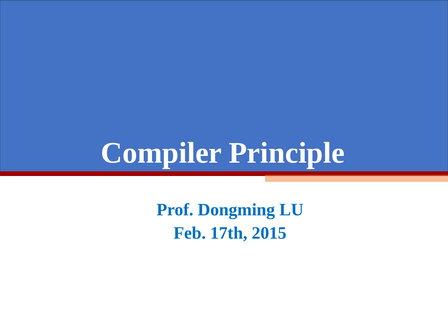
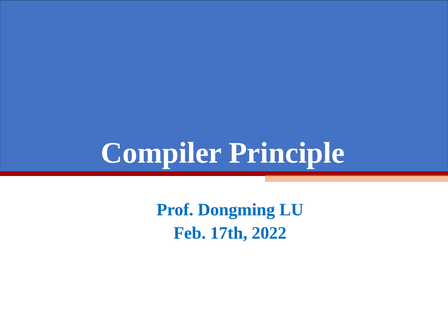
2015: 2015 -> 2022
